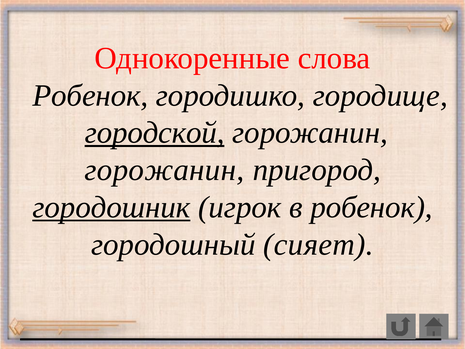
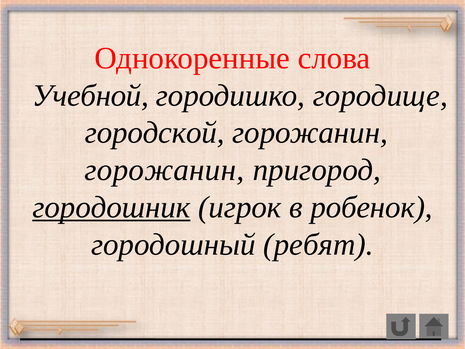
Робенок at (90, 95): Робенок -> Учебной
городской underline: present -> none
сияет: сияет -> ребят
